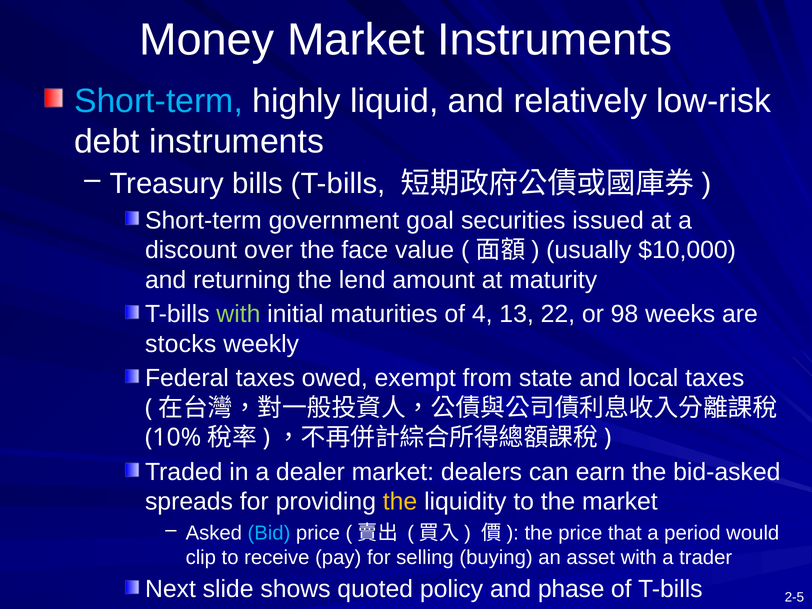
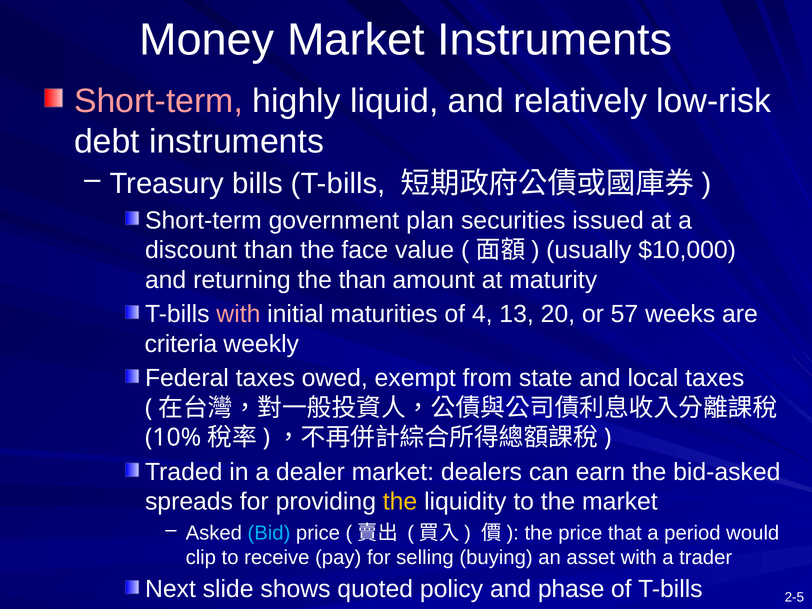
Short-term at (158, 101) colour: light blue -> pink
goal: goal -> plan
discount over: over -> than
the lend: lend -> than
with at (238, 314) colour: light green -> pink
22: 22 -> 20
98: 98 -> 57
stocks: stocks -> criteria
